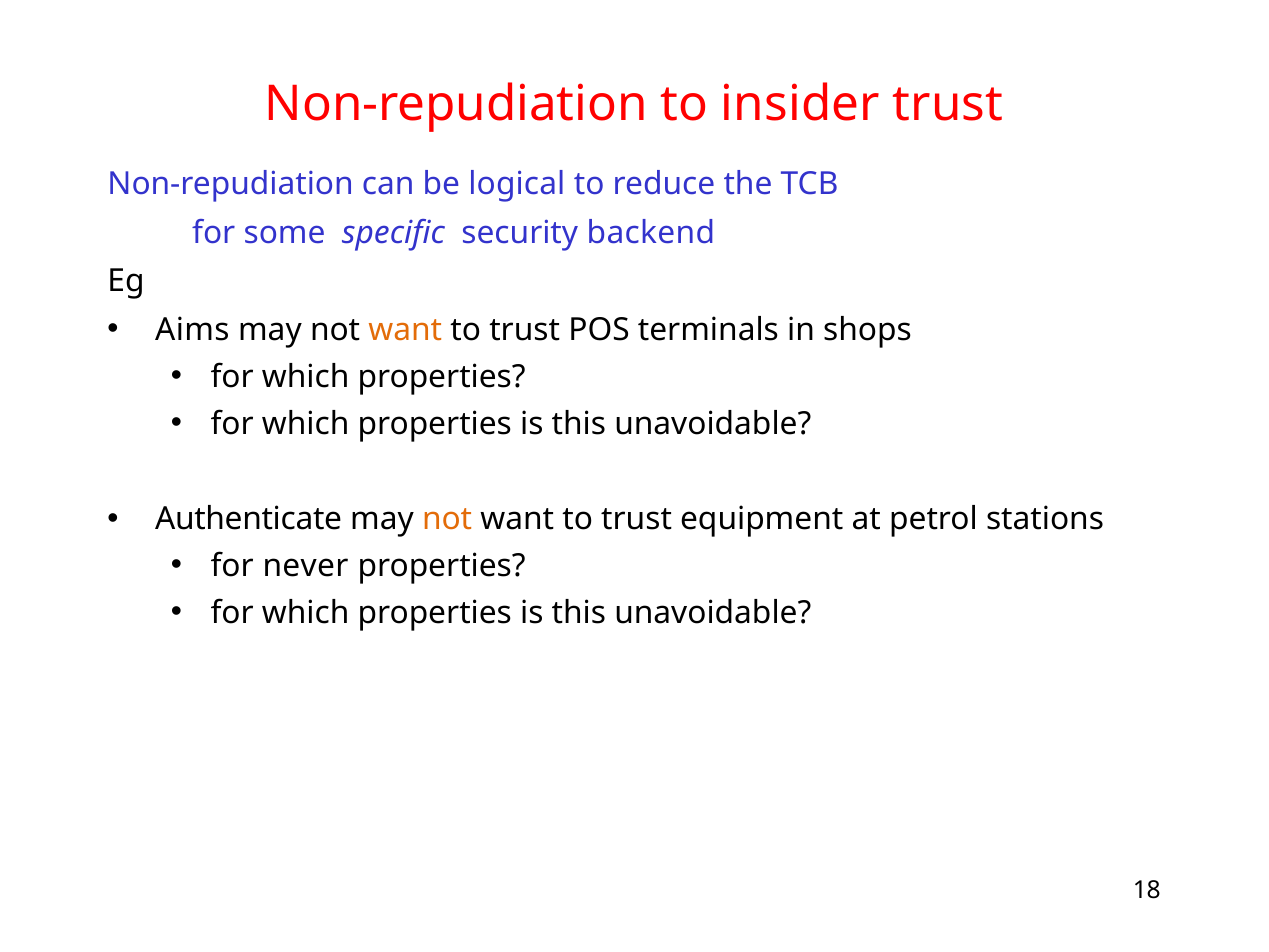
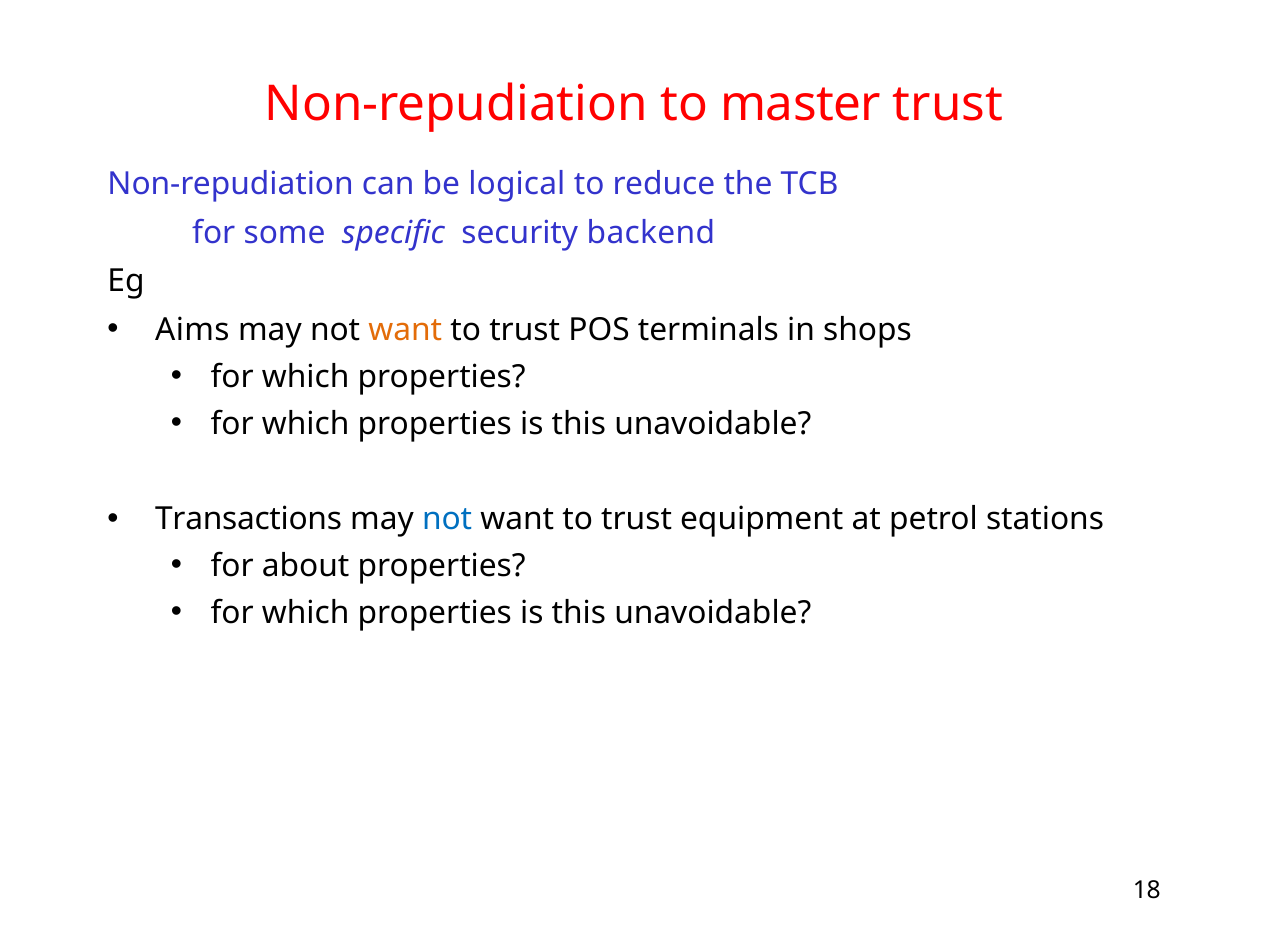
insider: insider -> master
Authenticate: Authenticate -> Transactions
not at (447, 519) colour: orange -> blue
never: never -> about
